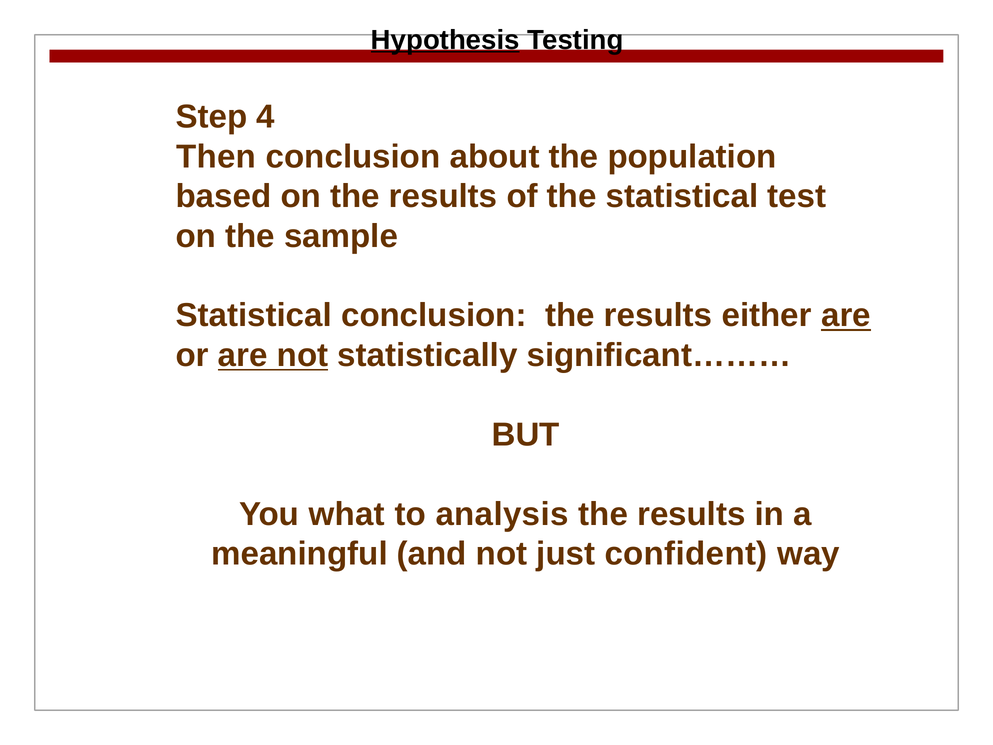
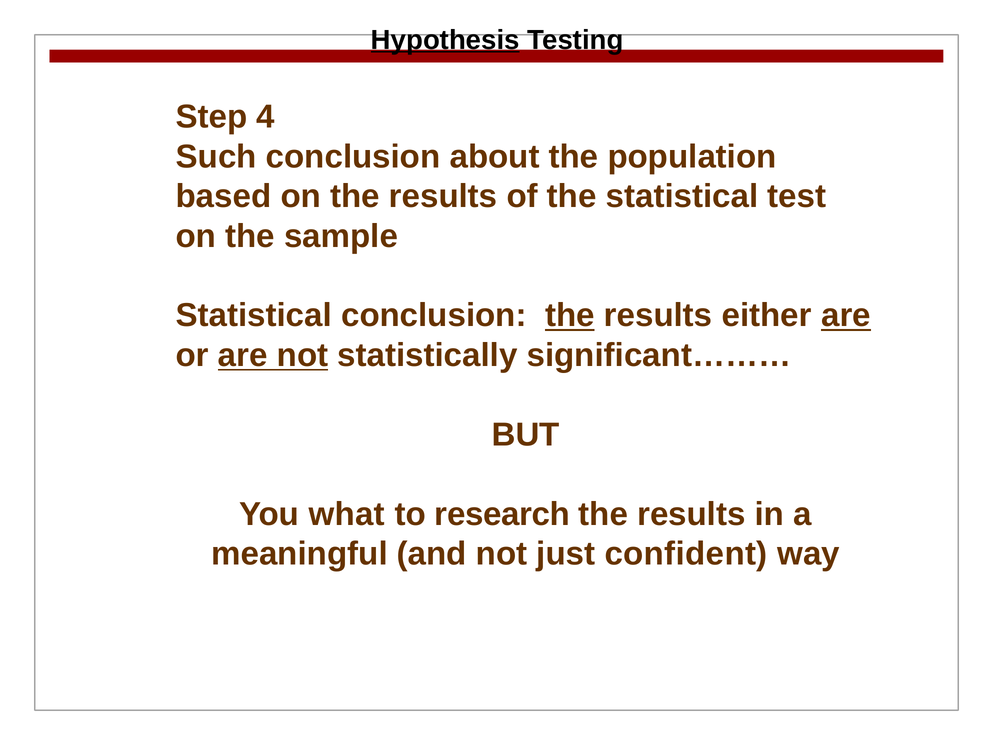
Then: Then -> Such
the at (570, 315) underline: none -> present
analysis: analysis -> research
